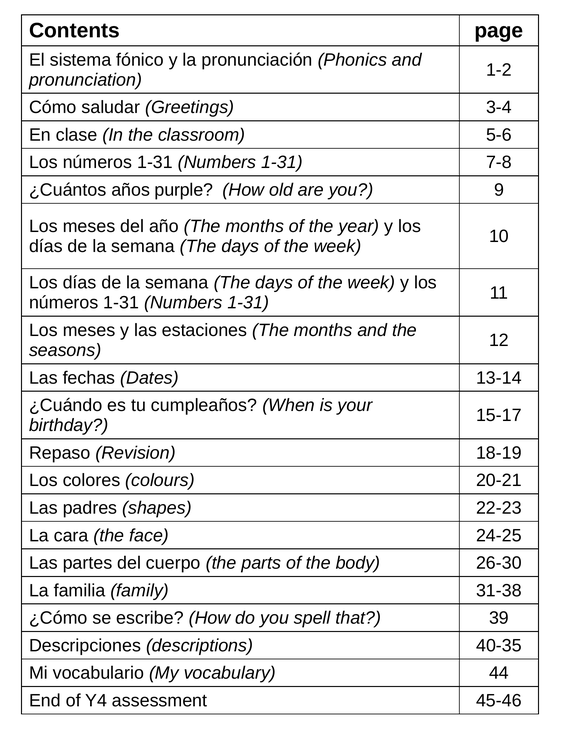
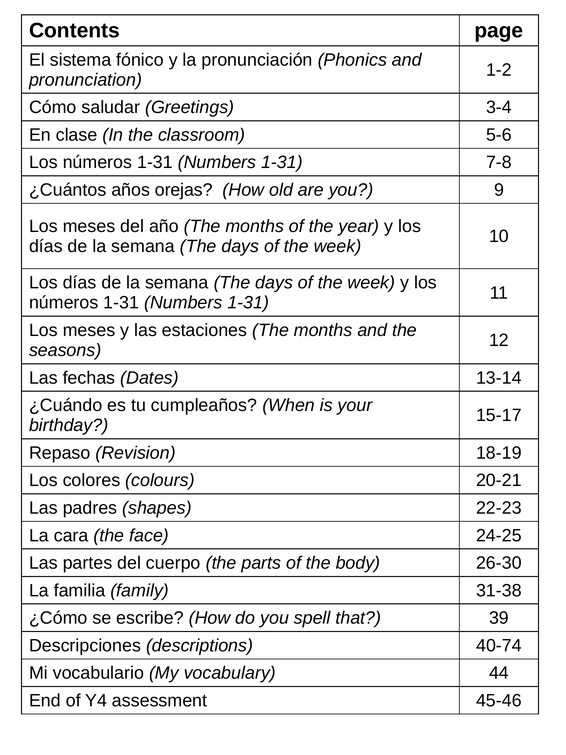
purple: purple -> orejas
40-35: 40-35 -> 40-74
